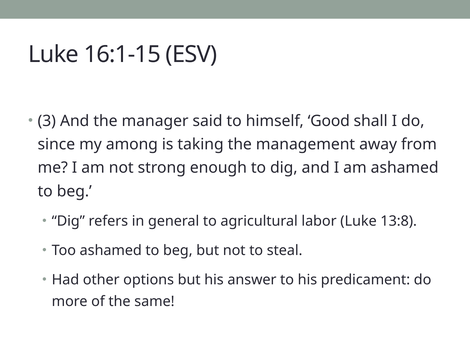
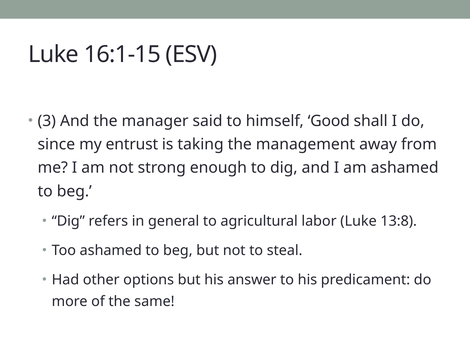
among: among -> entrust
